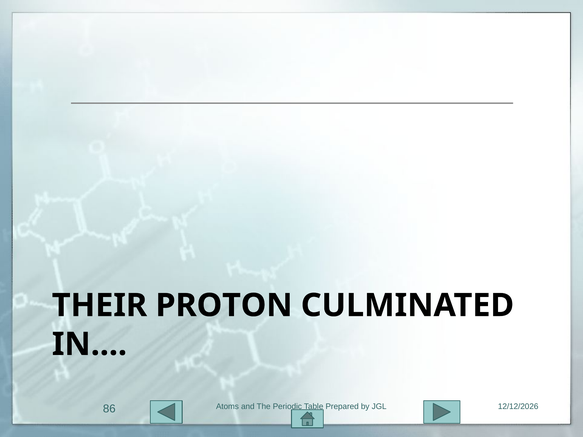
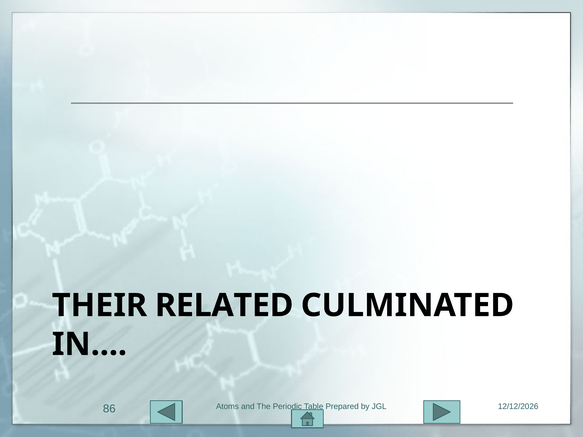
PROTON: PROTON -> RELATED
